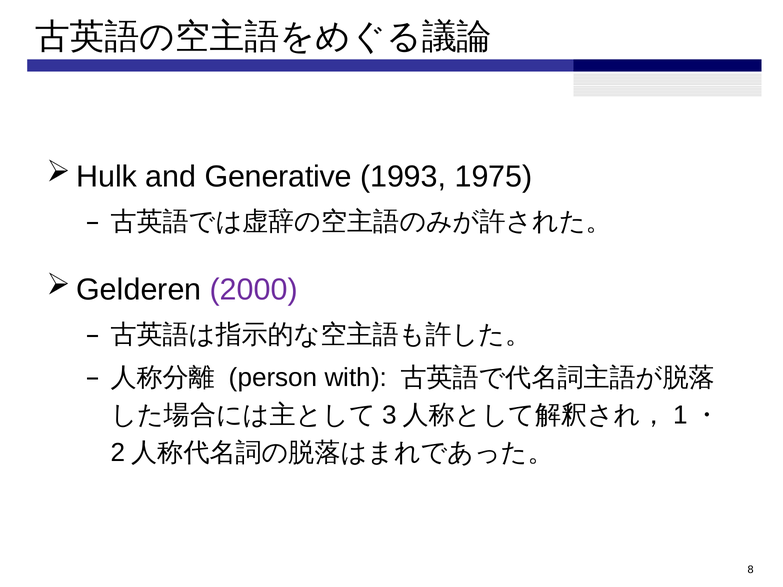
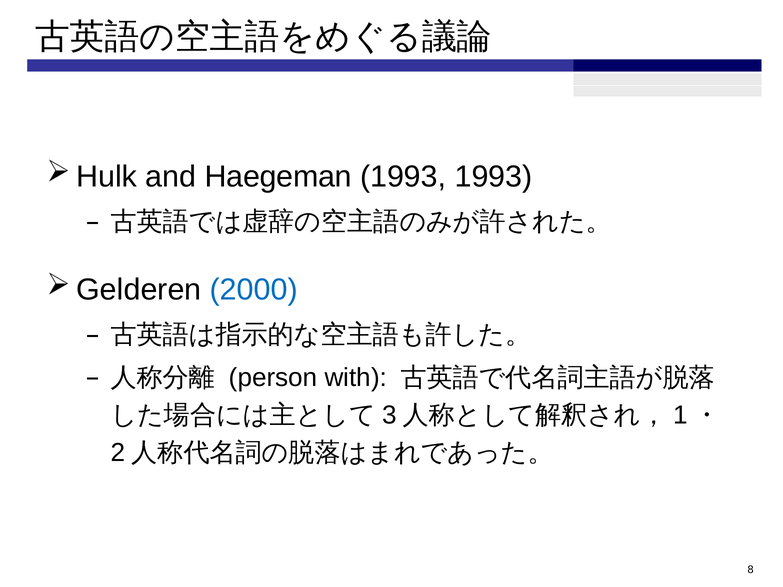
Generative: Generative -> Haegeman
1993 1975: 1975 -> 1993
2000 colour: purple -> blue
